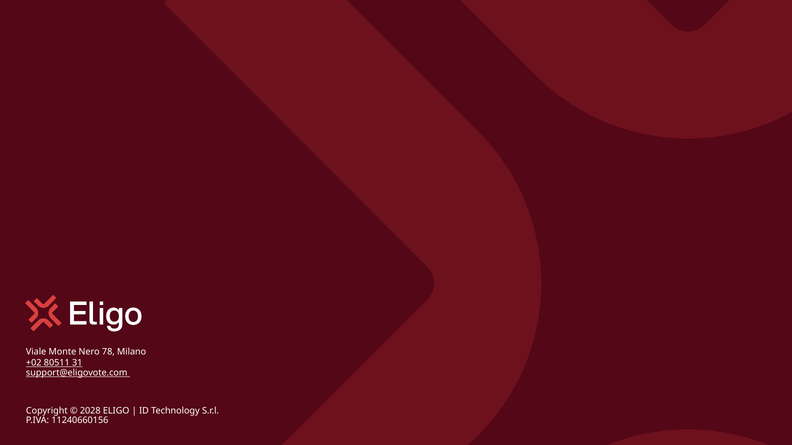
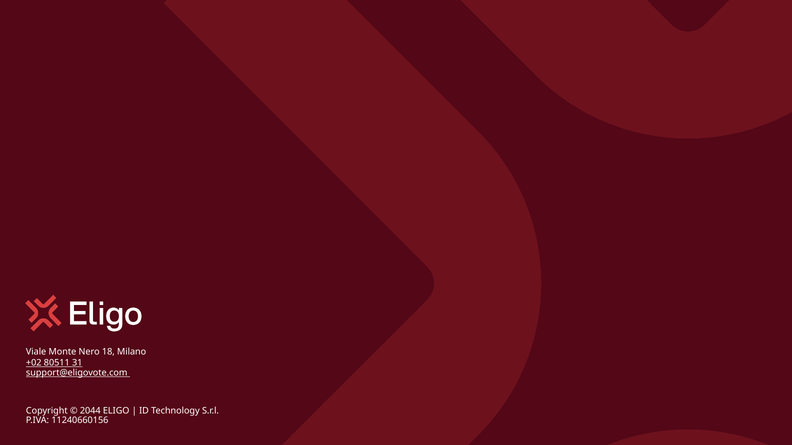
78: 78 -> 18
2028: 2028 -> 2044
